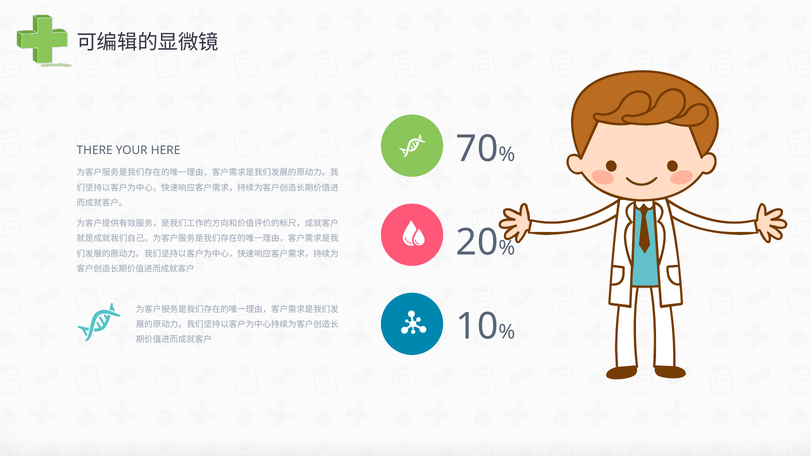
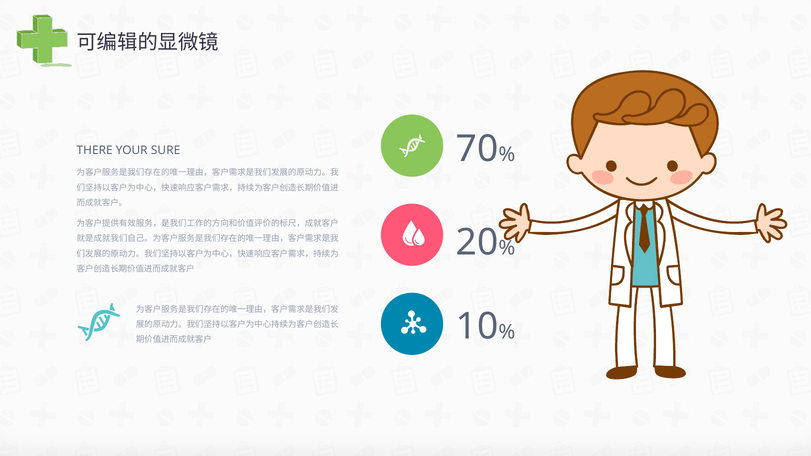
HERE: HERE -> SURE
